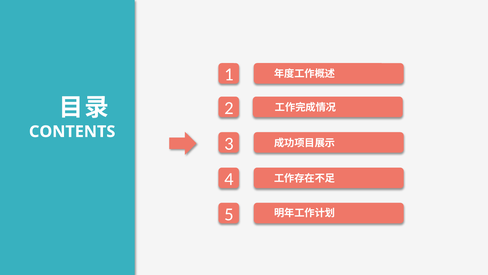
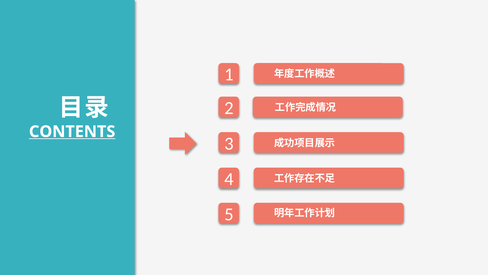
CONTENTS underline: none -> present
